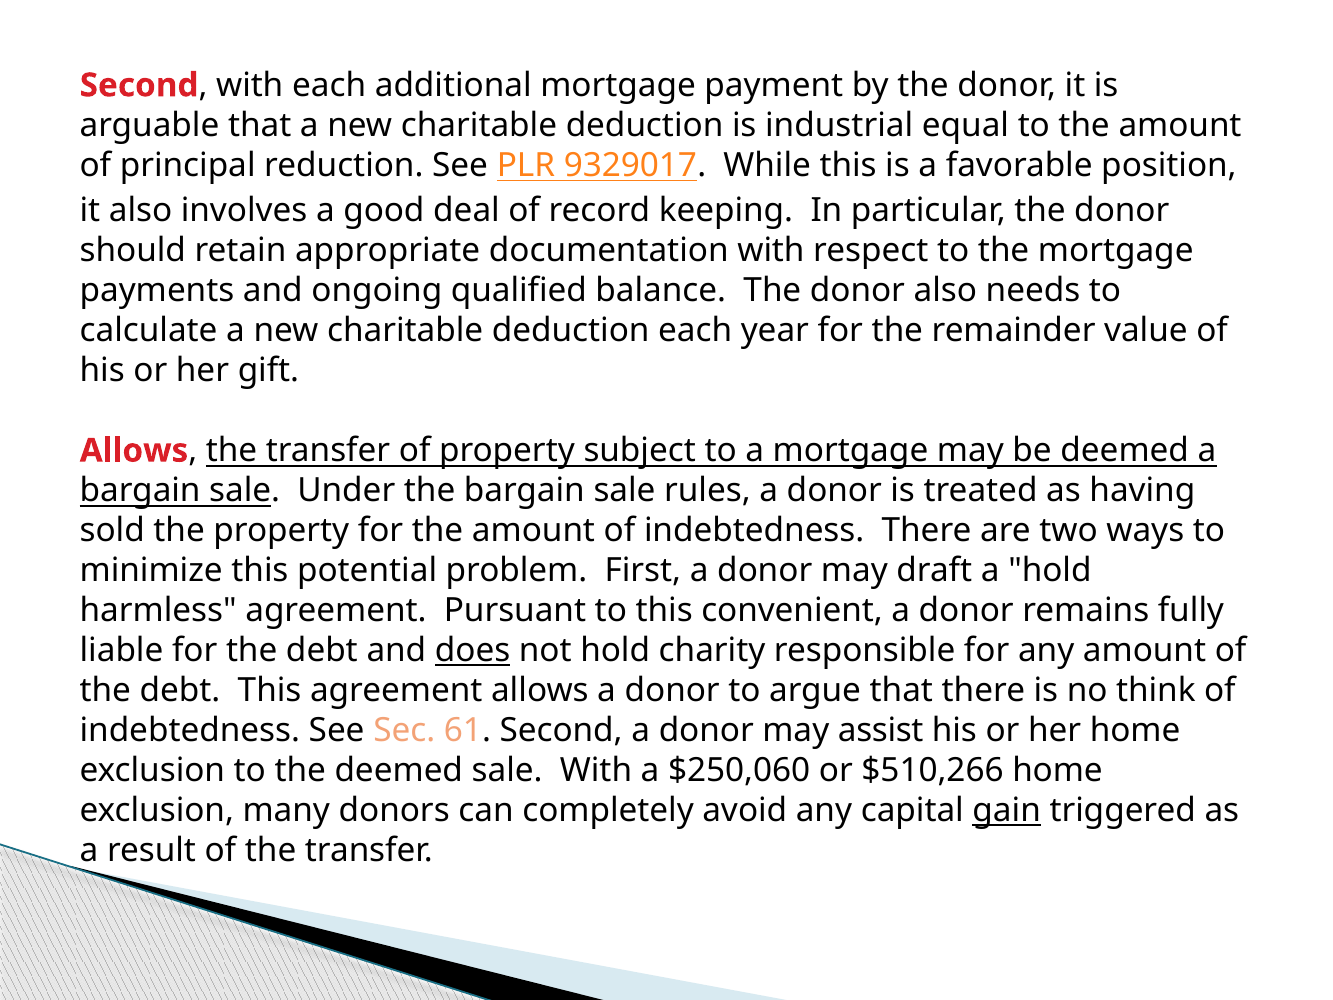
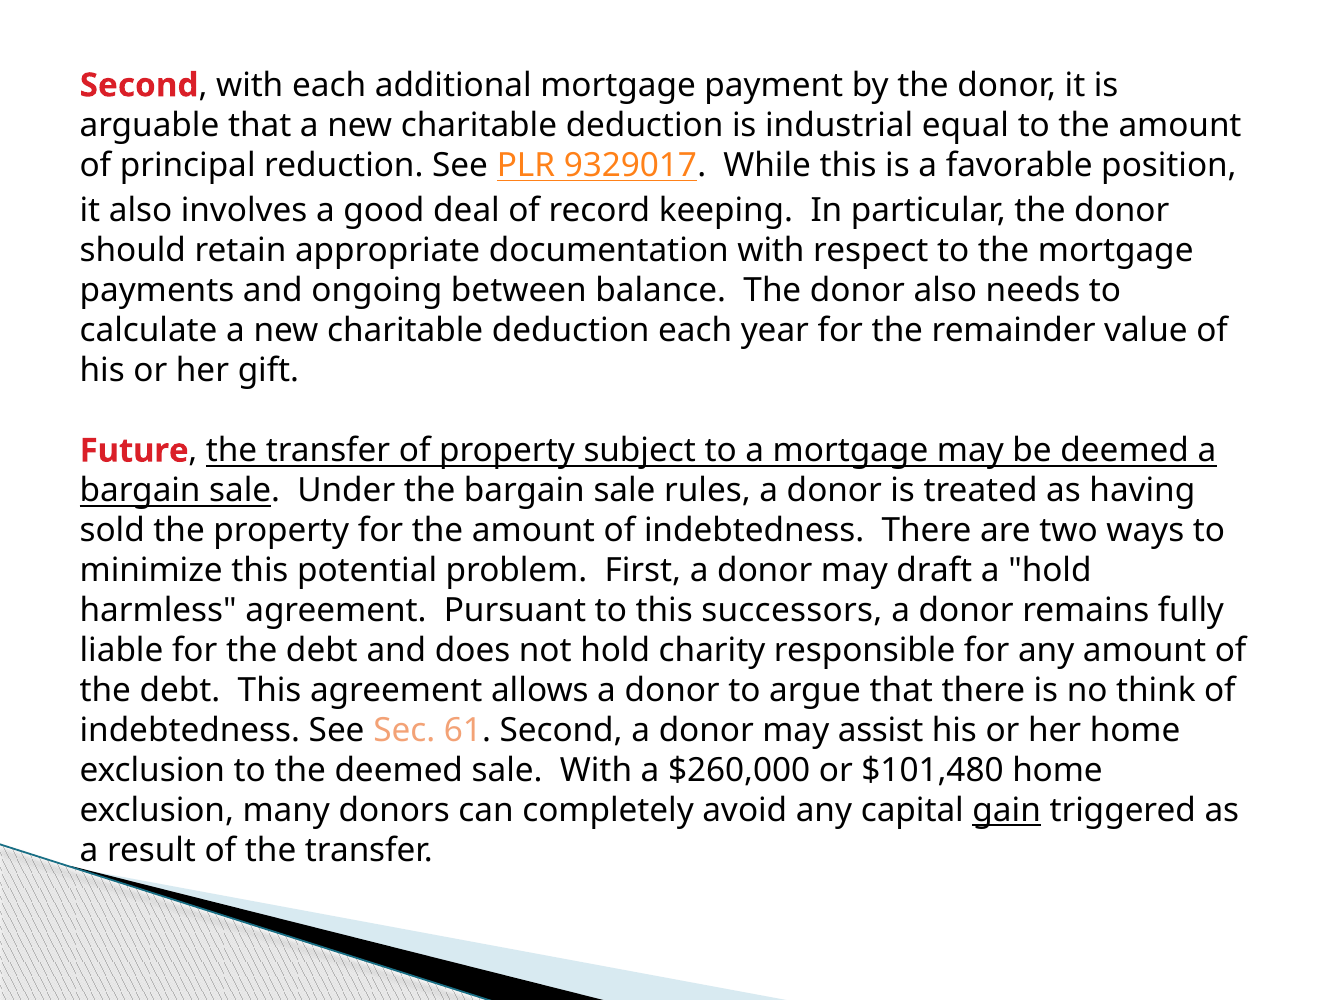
qualified: qualified -> between
Allows at (134, 451): Allows -> Future
convenient: convenient -> successors
does underline: present -> none
$250,060: $250,060 -> $260,000
$510,266: $510,266 -> $101,480
